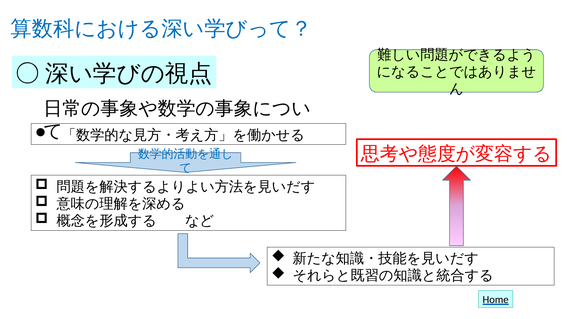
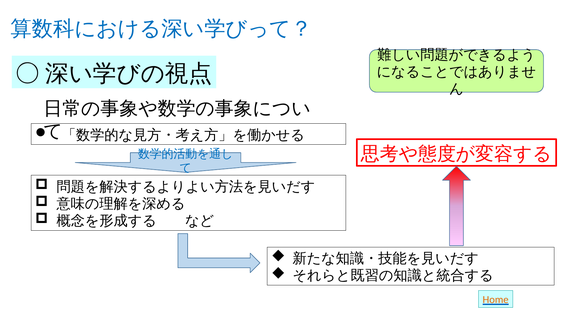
Home colour: black -> orange
